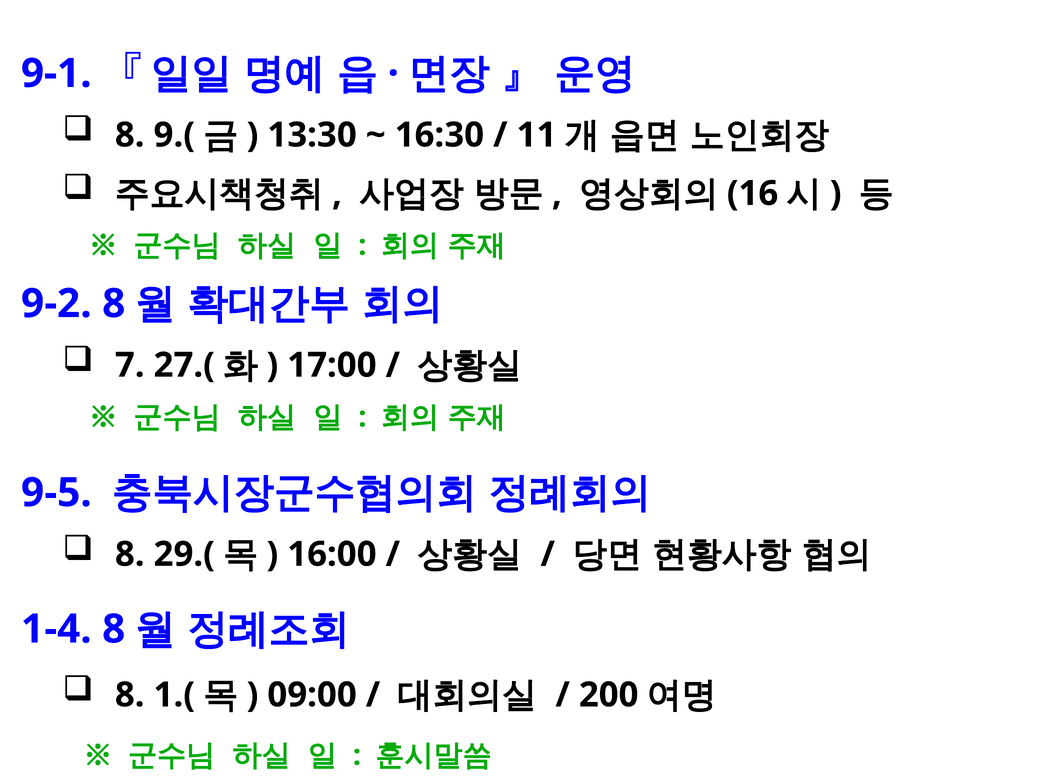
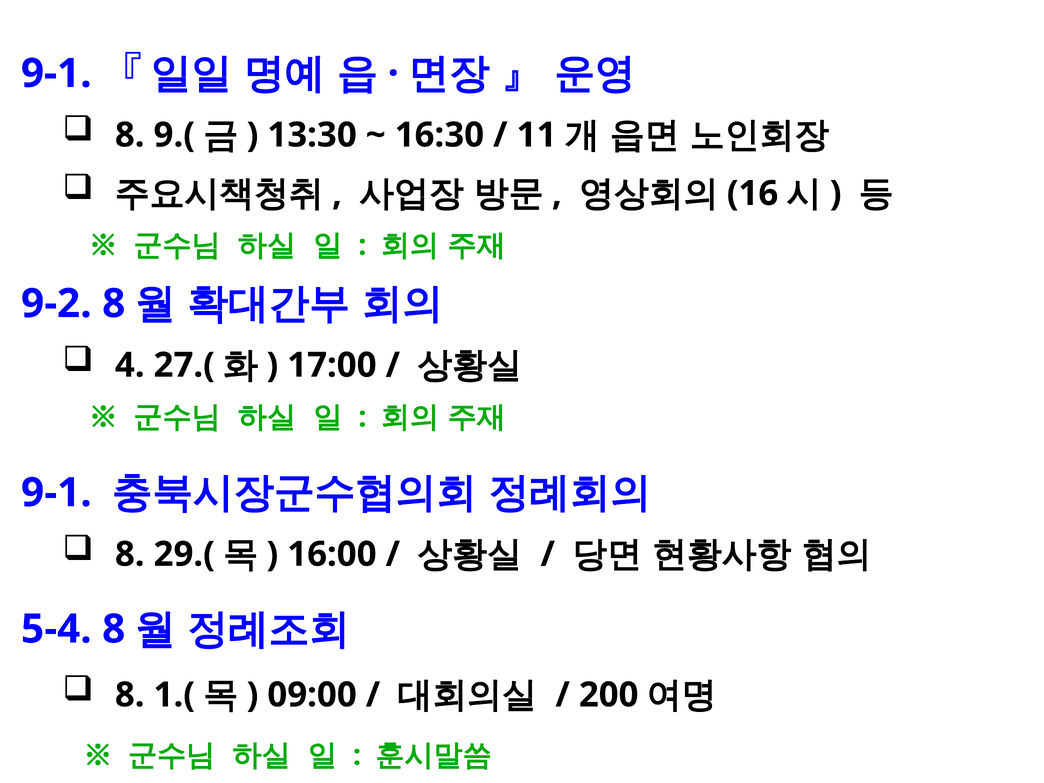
7: 7 -> 4
9-5 at (56, 493): 9-5 -> 9-1
1-4: 1-4 -> 5-4
